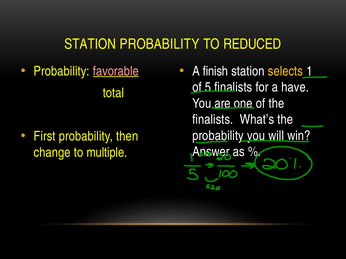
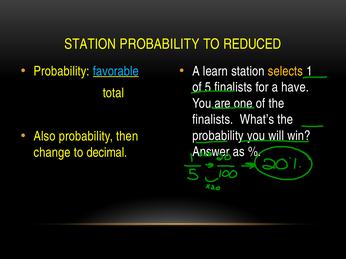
favorable colour: pink -> light blue
finish: finish -> learn
First: First -> Also
multiple: multiple -> decimal
